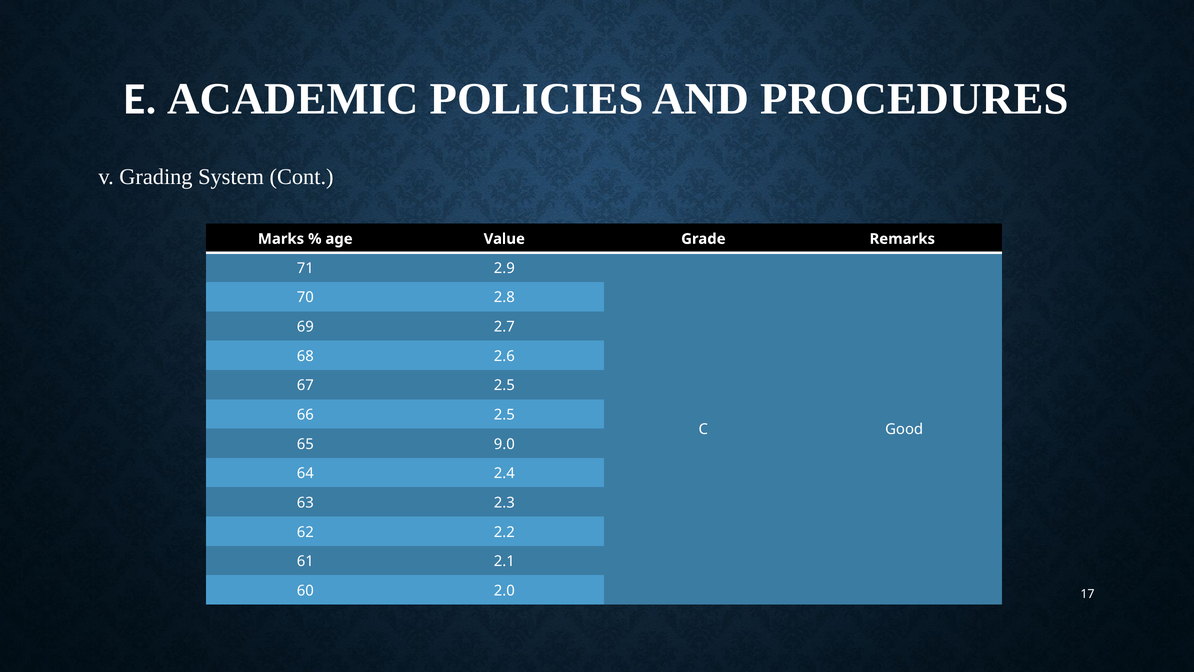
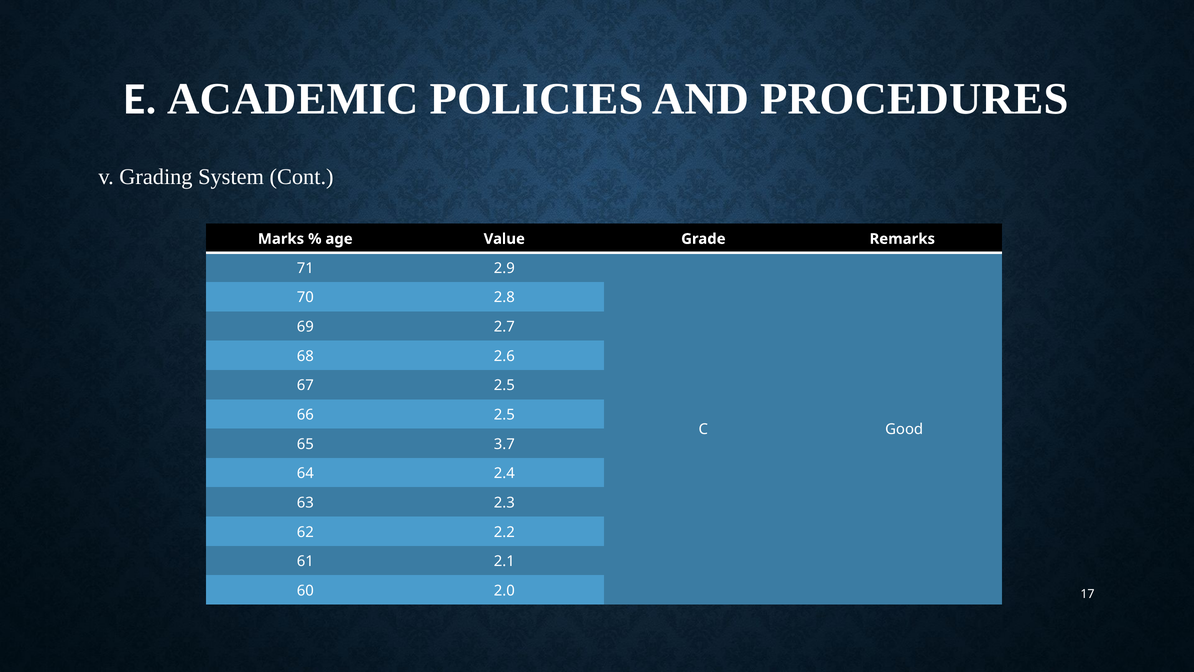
9.0: 9.0 -> 3.7
